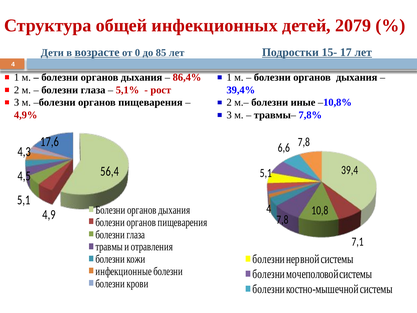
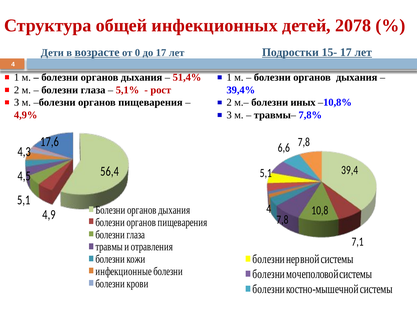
2079: 2079 -> 2078
до 85: 85 -> 17
86,4%: 86,4% -> 51,4%
иные: иные -> иных
